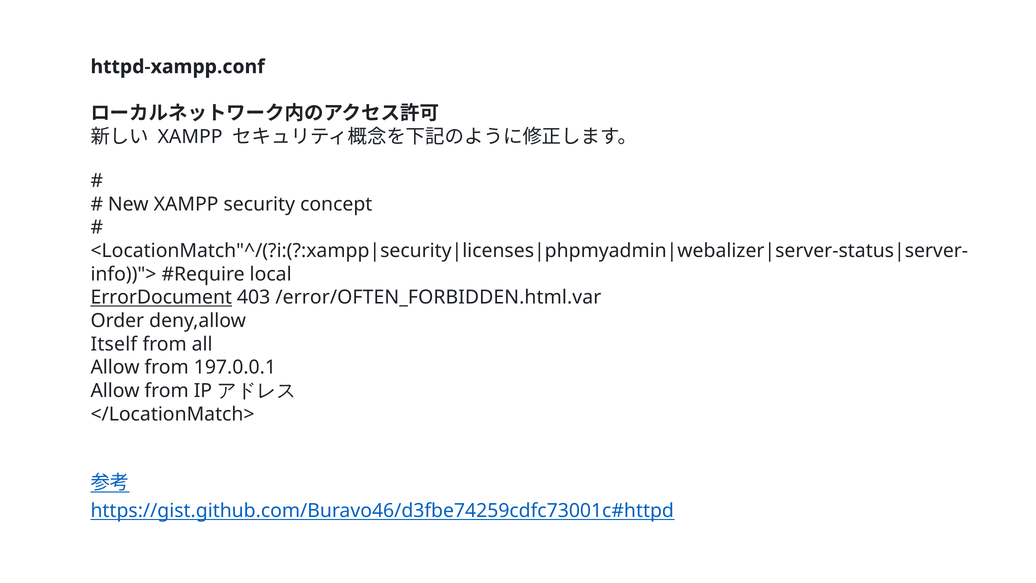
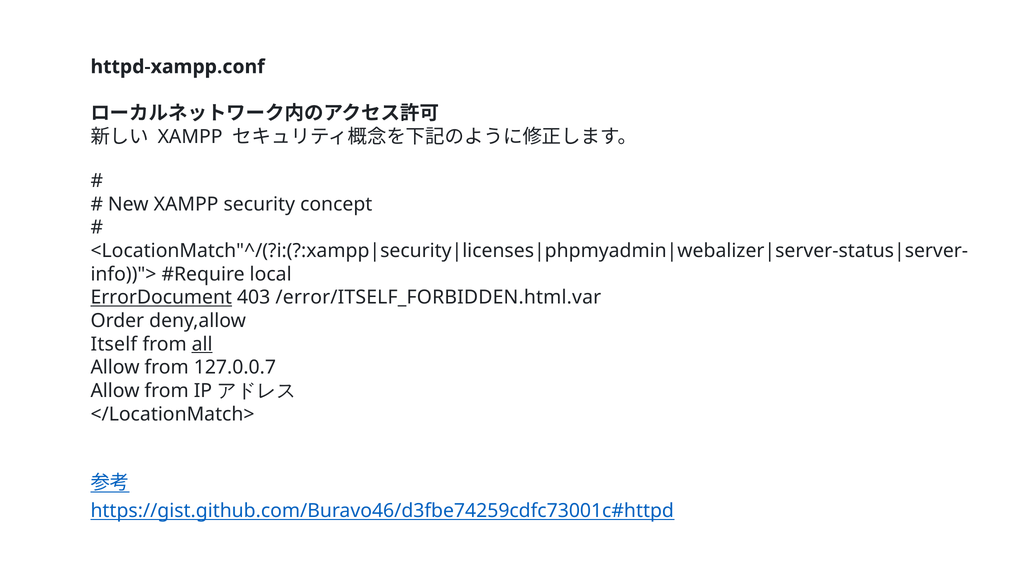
/error/OFTEN_FORBIDDEN.html.var: /error/OFTEN_FORBIDDEN.html.var -> /error/ITSELF_FORBIDDEN.html.var
all underline: none -> present
197.0.0.1: 197.0.0.1 -> 127.0.0.7
